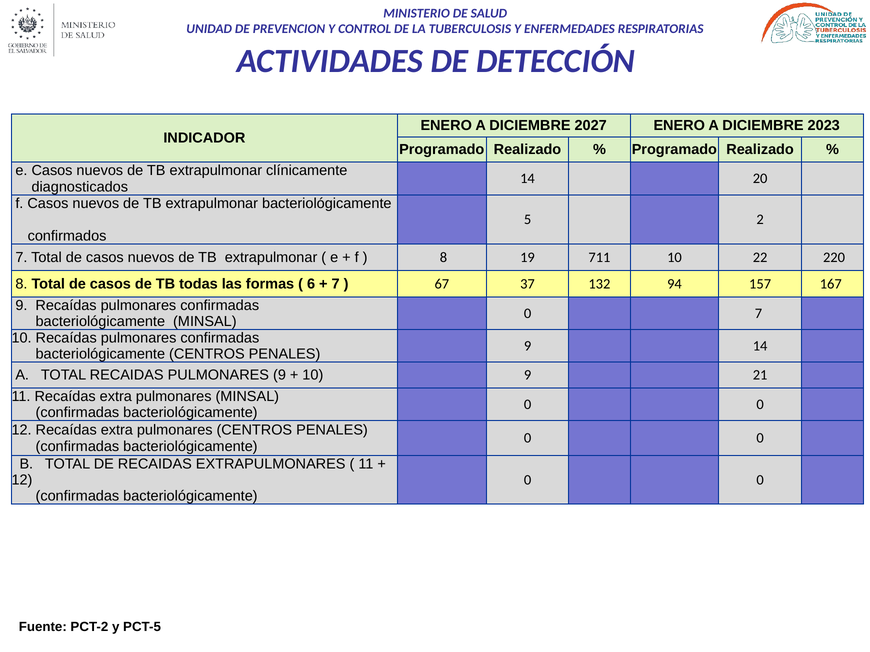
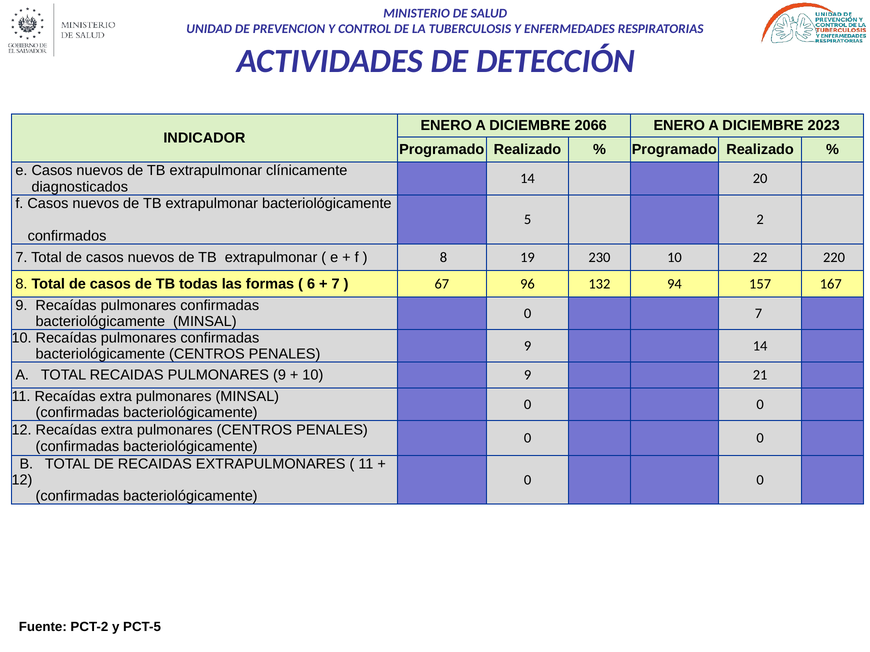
2027: 2027 -> 2066
711: 711 -> 230
37: 37 -> 96
